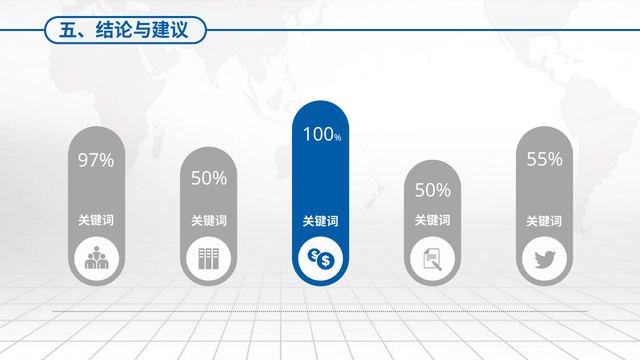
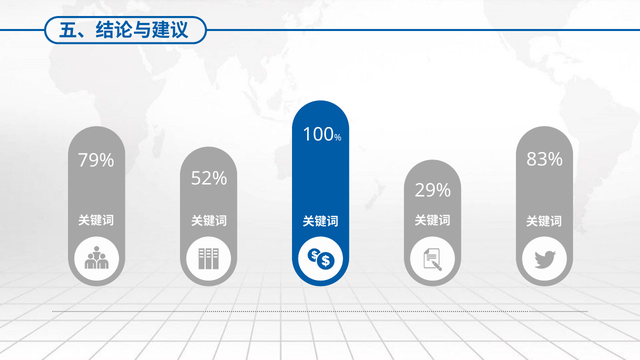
55%: 55% -> 83%
97%: 97% -> 79%
50% at (209, 178): 50% -> 52%
50% at (433, 190): 50% -> 29%
